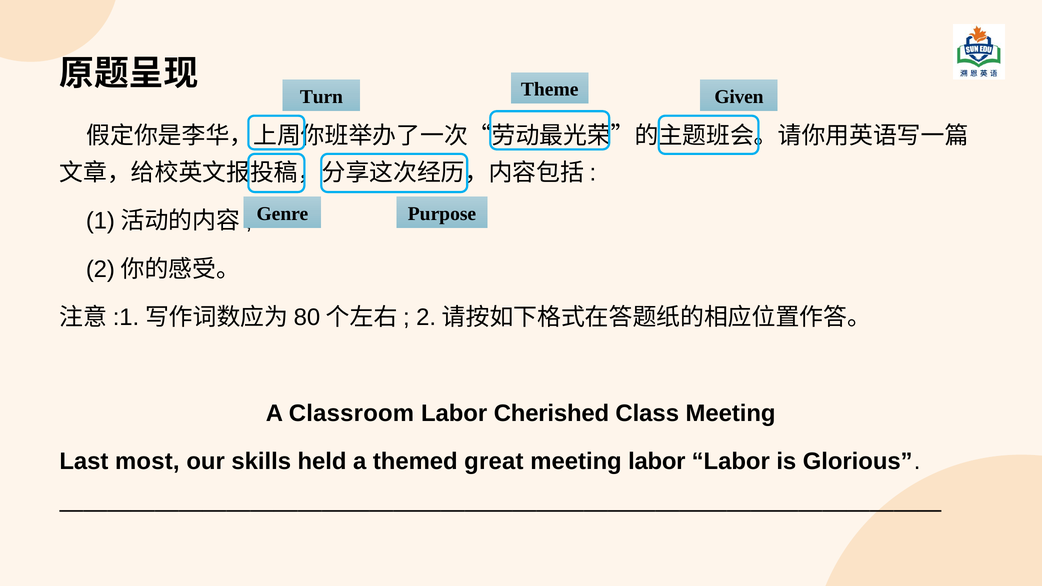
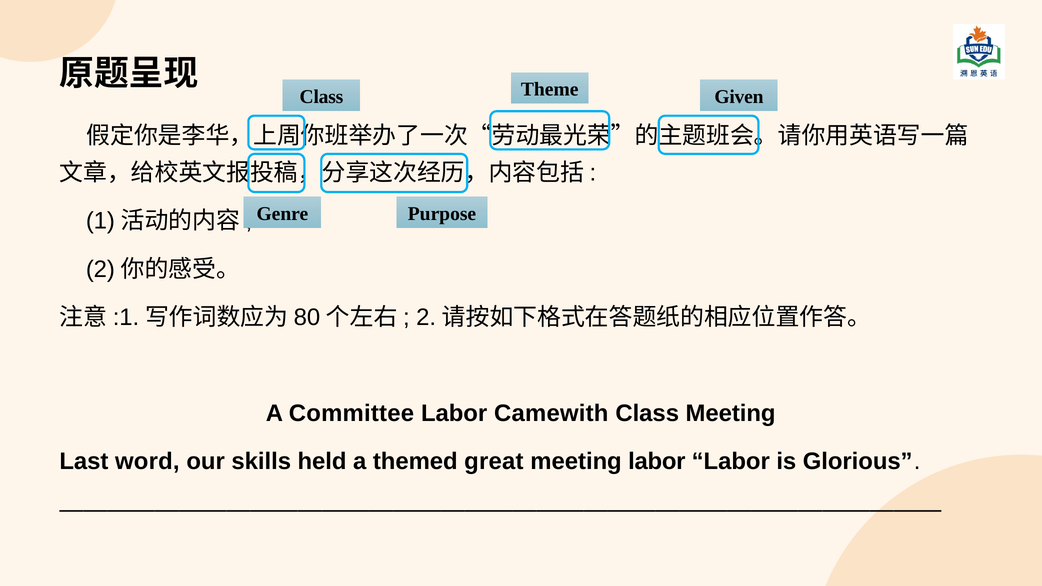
Turn at (321, 97): Turn -> Class
Classroom: Classroom -> Committee
Cherished: Cherished -> Camewith
most: most -> word
